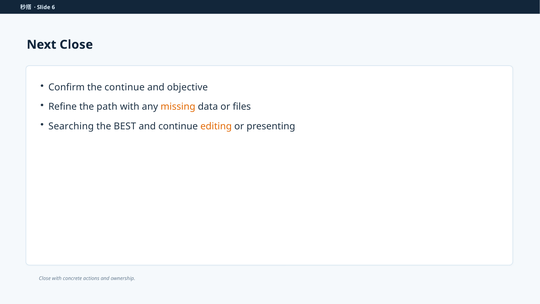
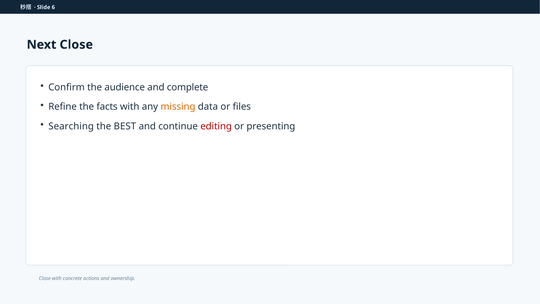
the continue: continue -> audience
objective: objective -> complete
path: path -> facts
editing colour: orange -> red
